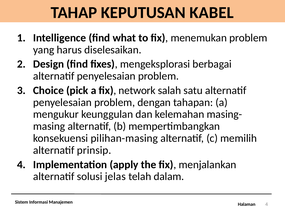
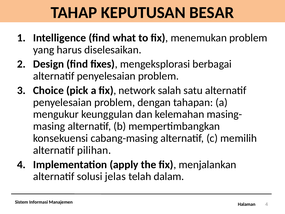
KABEL: KABEL -> BESAR
pilihan-masing: pilihan-masing -> cabang-masing
prinsip: prinsip -> pilihan
